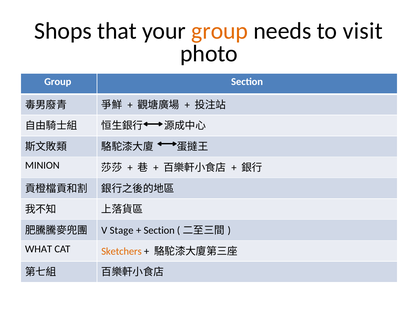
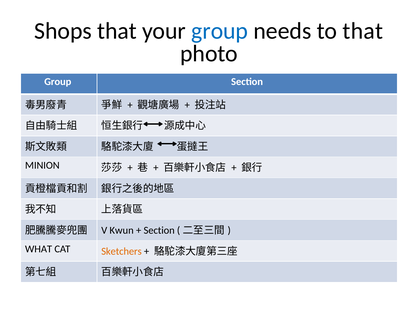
group at (220, 31) colour: orange -> blue
to visit: visit -> that
Stage: Stage -> Kwun
